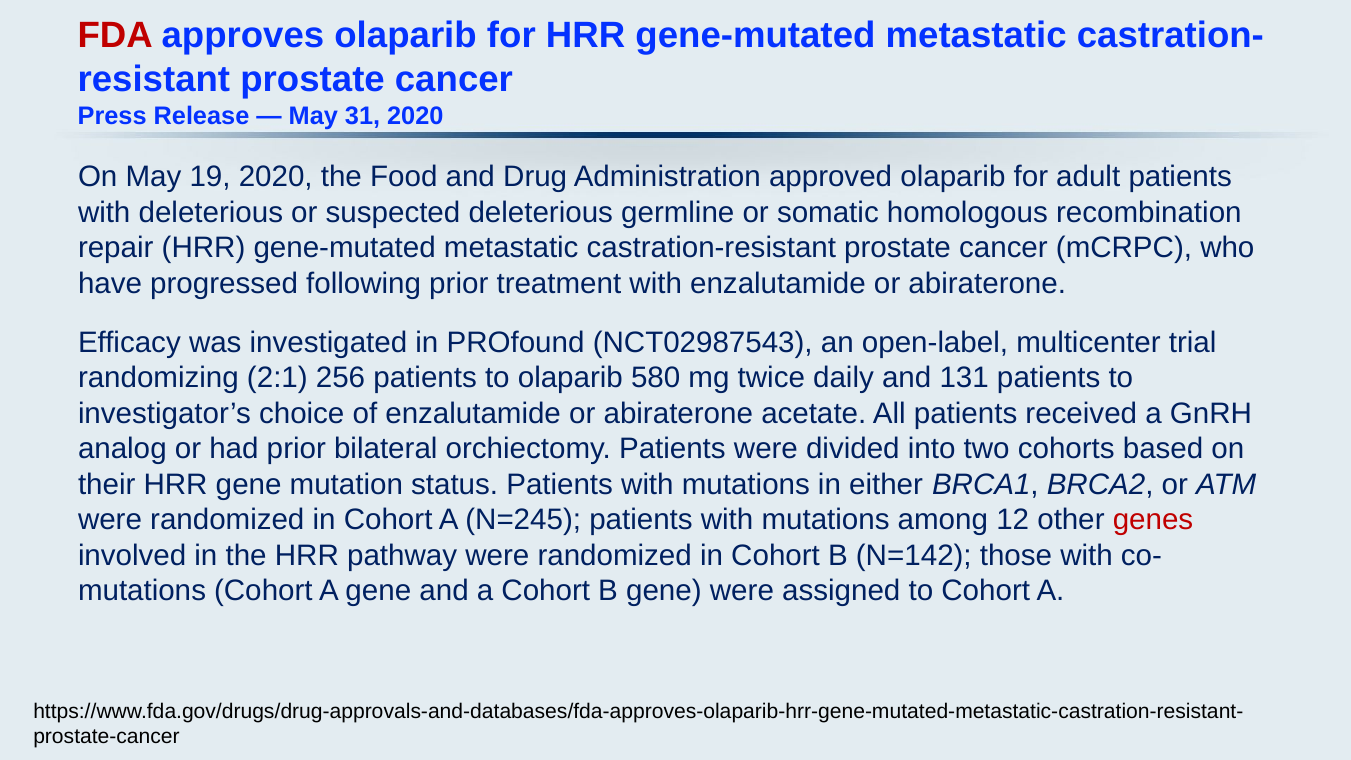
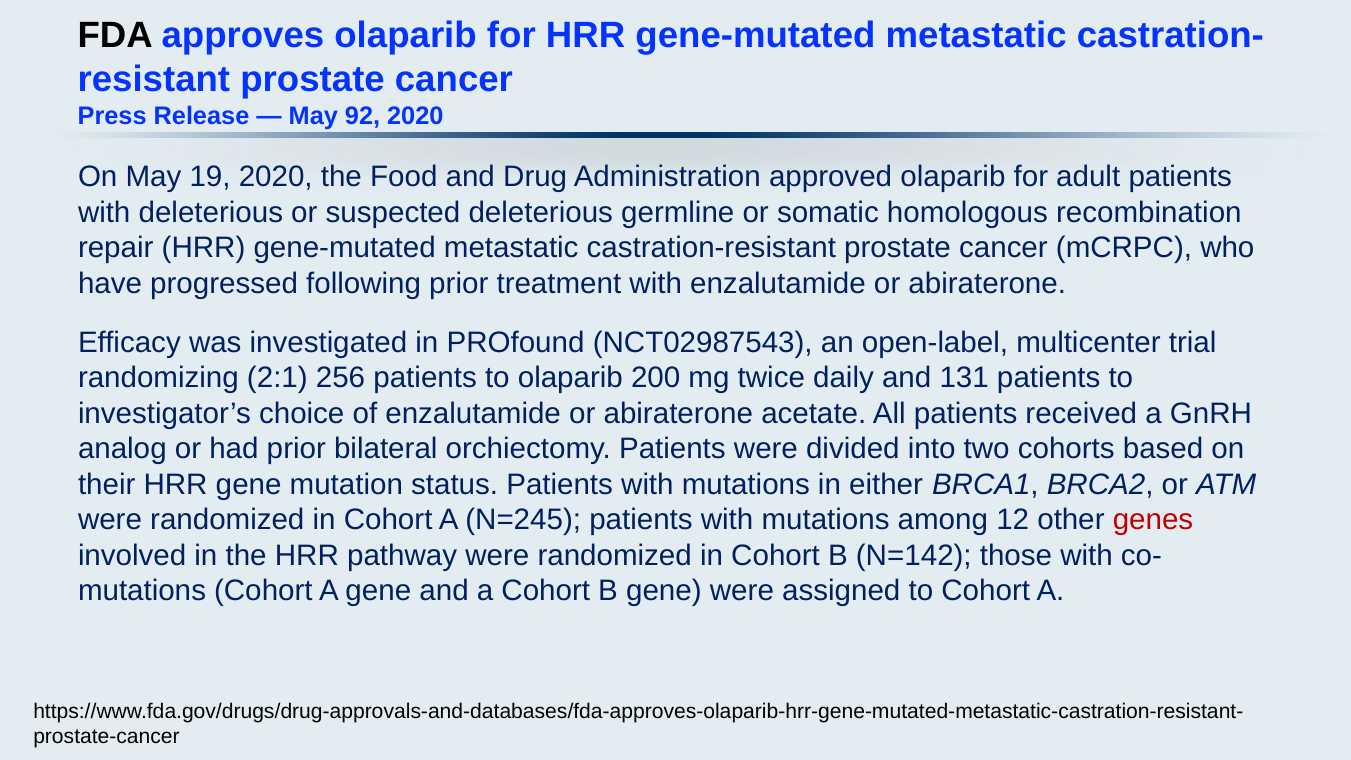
FDA colour: red -> black
31: 31 -> 92
580: 580 -> 200
